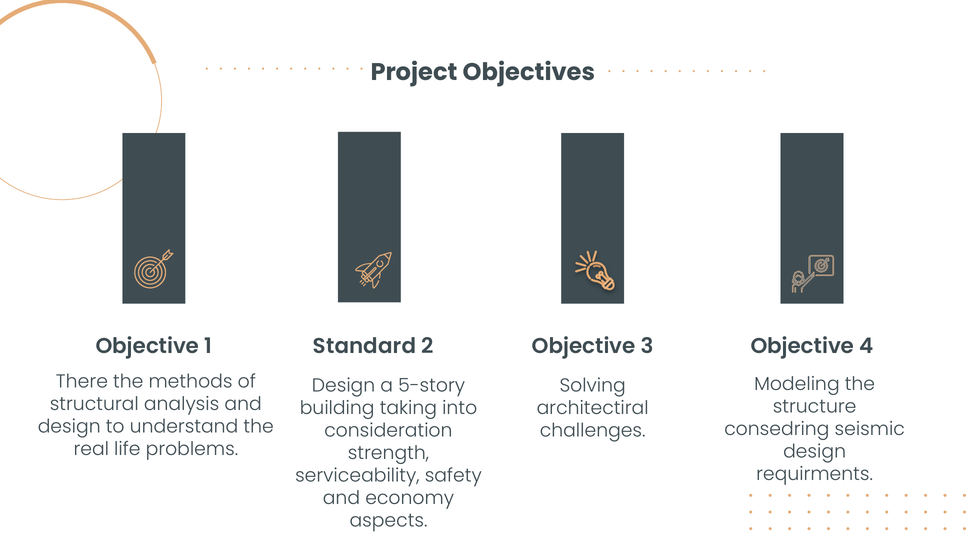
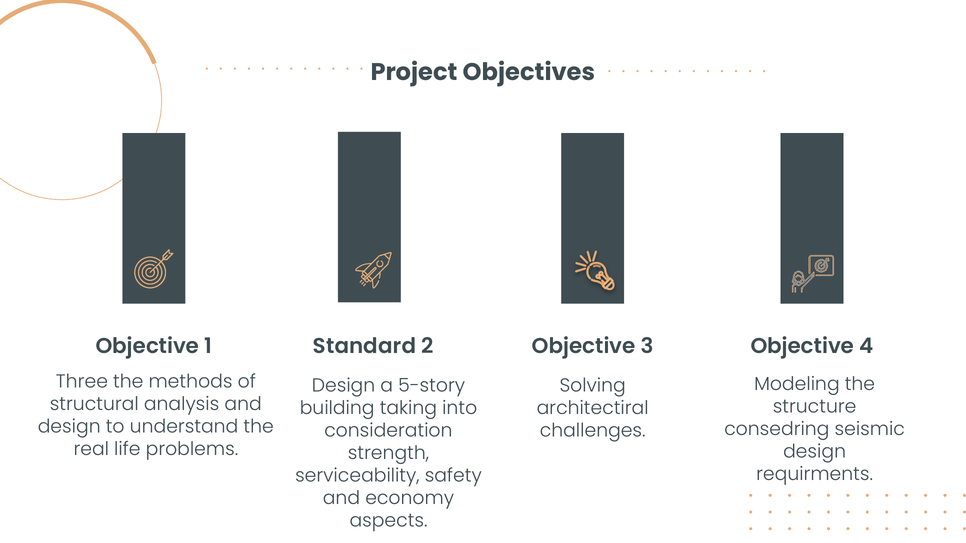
There: There -> Three
